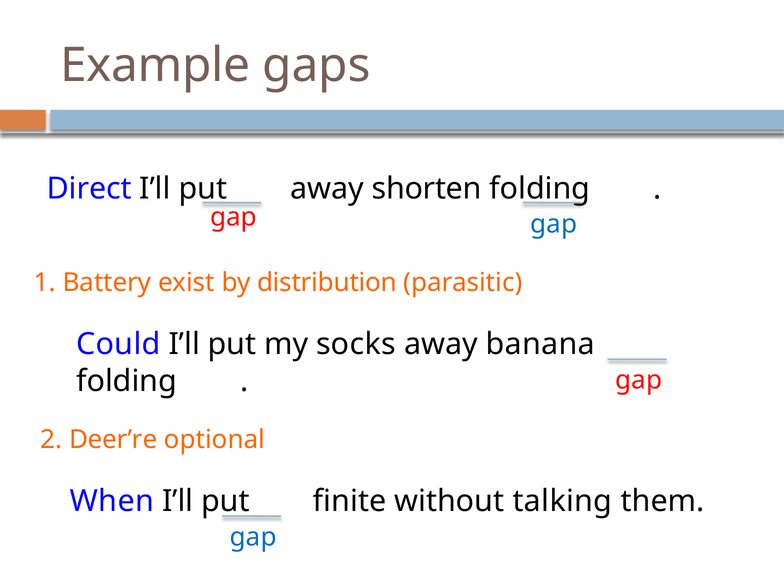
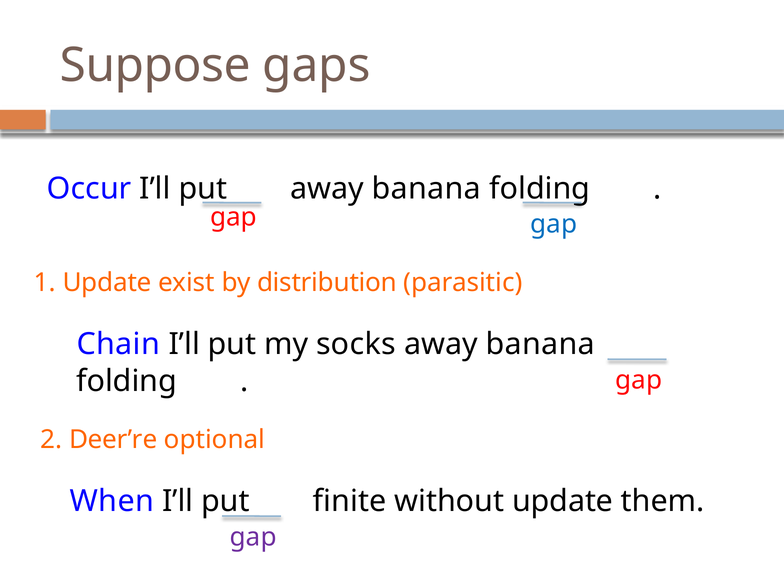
Example: Example -> Suppose
Direct: Direct -> Occur
shorten at (427, 189): shorten -> banana
1 Battery: Battery -> Update
Could: Could -> Chain
without talking: talking -> update
gap at (253, 537) colour: blue -> purple
